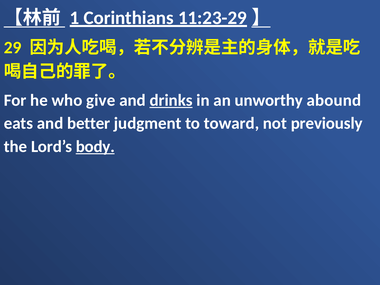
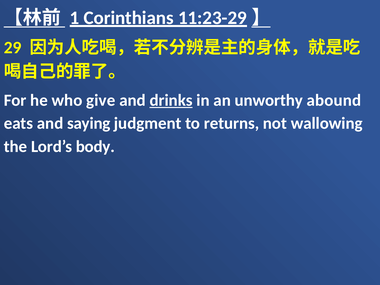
better: better -> saying
toward: toward -> returns
previously: previously -> wallowing
body underline: present -> none
